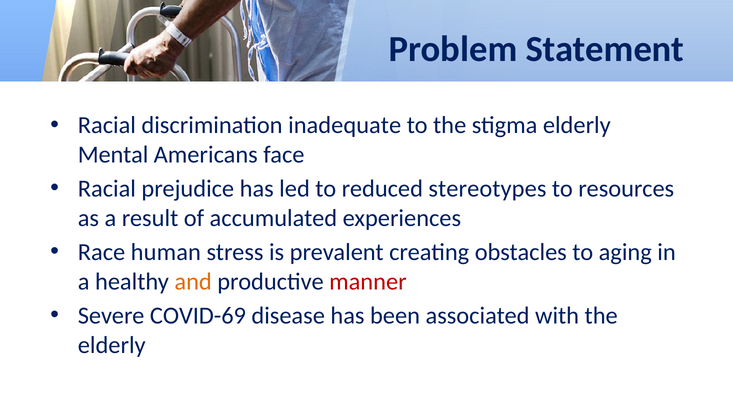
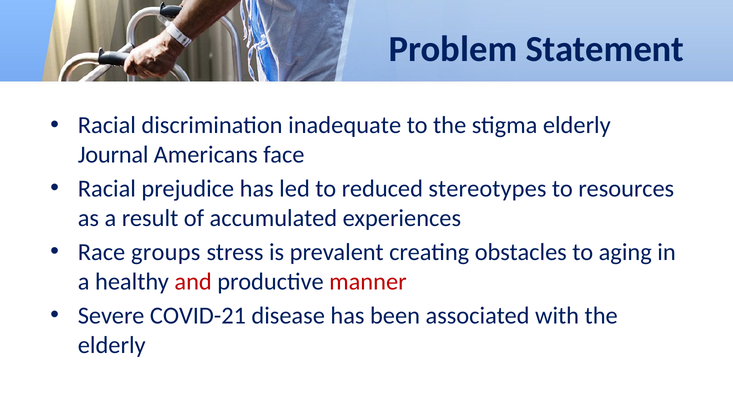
Mental: Mental -> Journal
human: human -> groups
and colour: orange -> red
COVID-69: COVID-69 -> COVID-21
